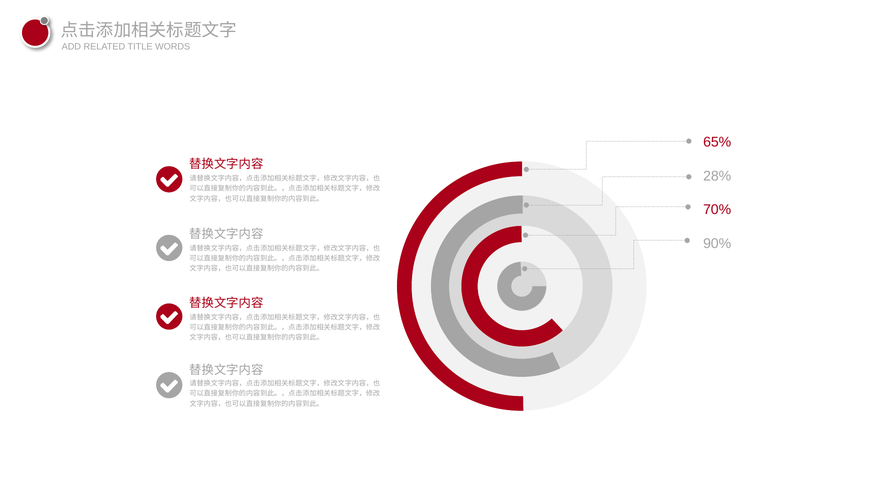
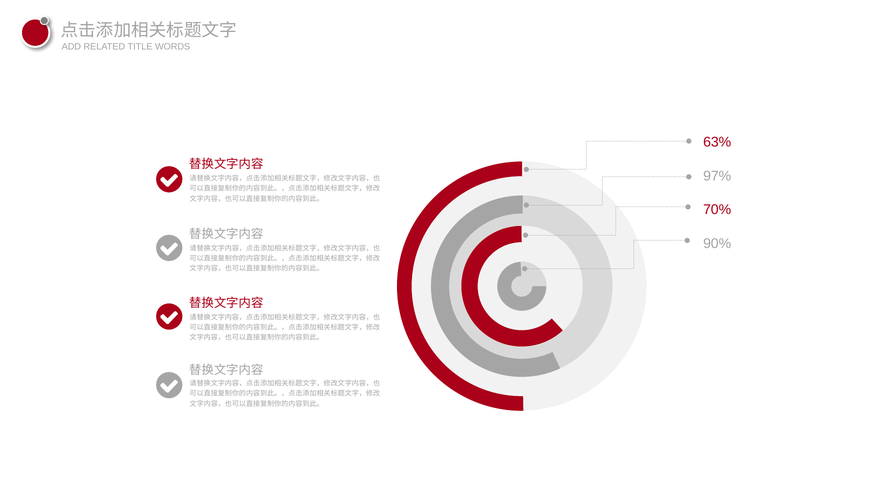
65%: 65% -> 63%
28%: 28% -> 97%
